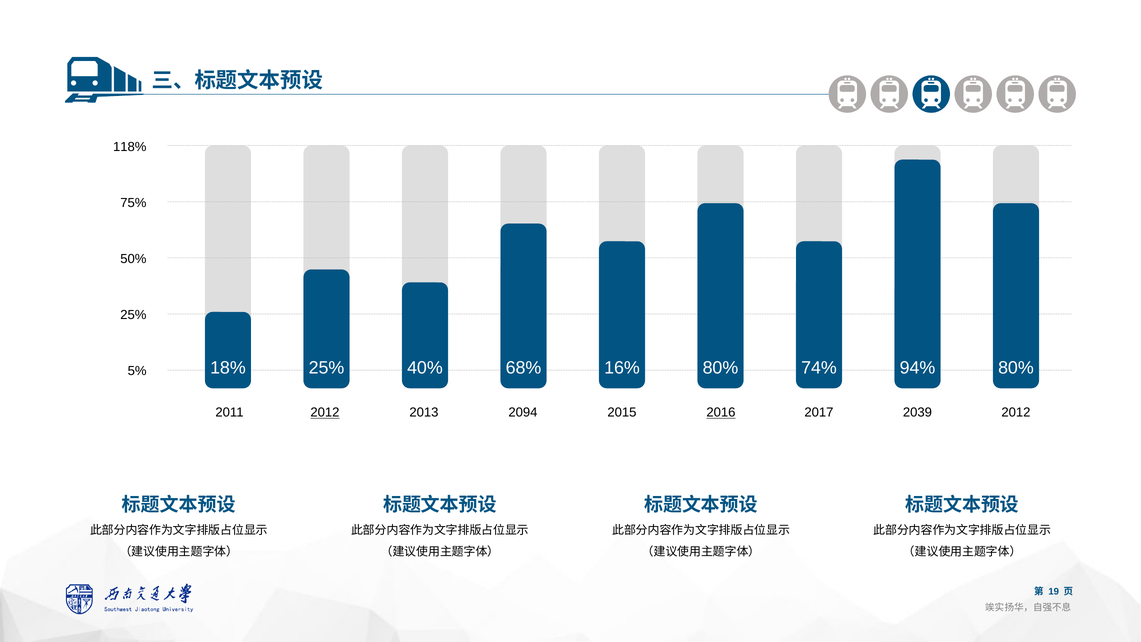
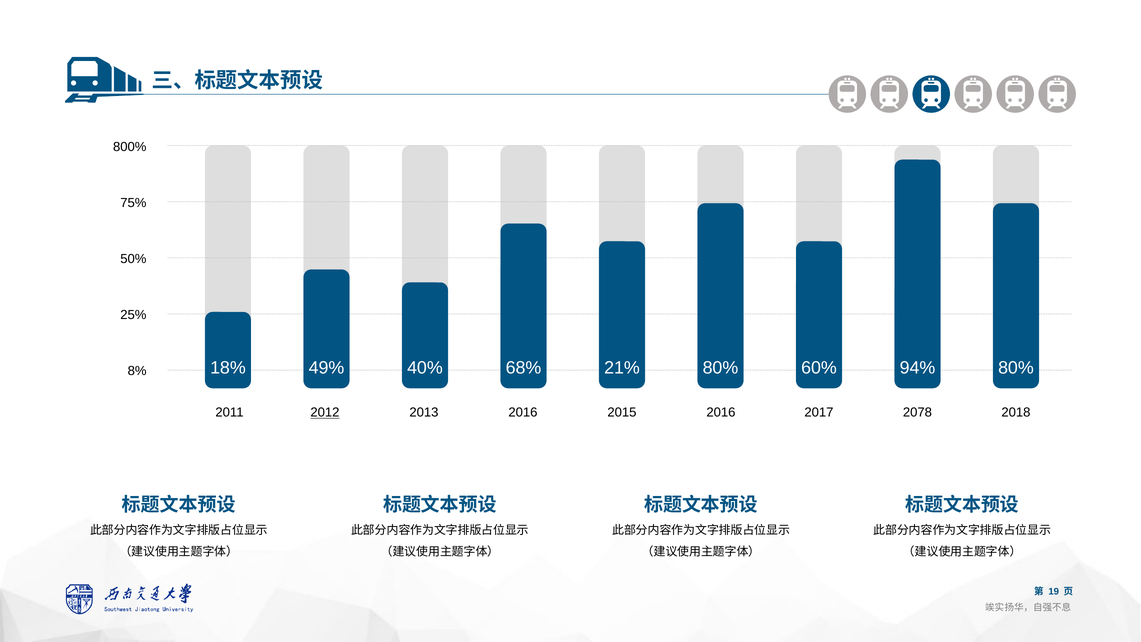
118%: 118% -> 800%
18% 25%: 25% -> 49%
16%: 16% -> 21%
74%: 74% -> 60%
5%: 5% -> 8%
2094 at (523, 413): 2094 -> 2016
2016 at (721, 413) underline: present -> none
2039: 2039 -> 2078
2012 at (1016, 413): 2012 -> 2018
